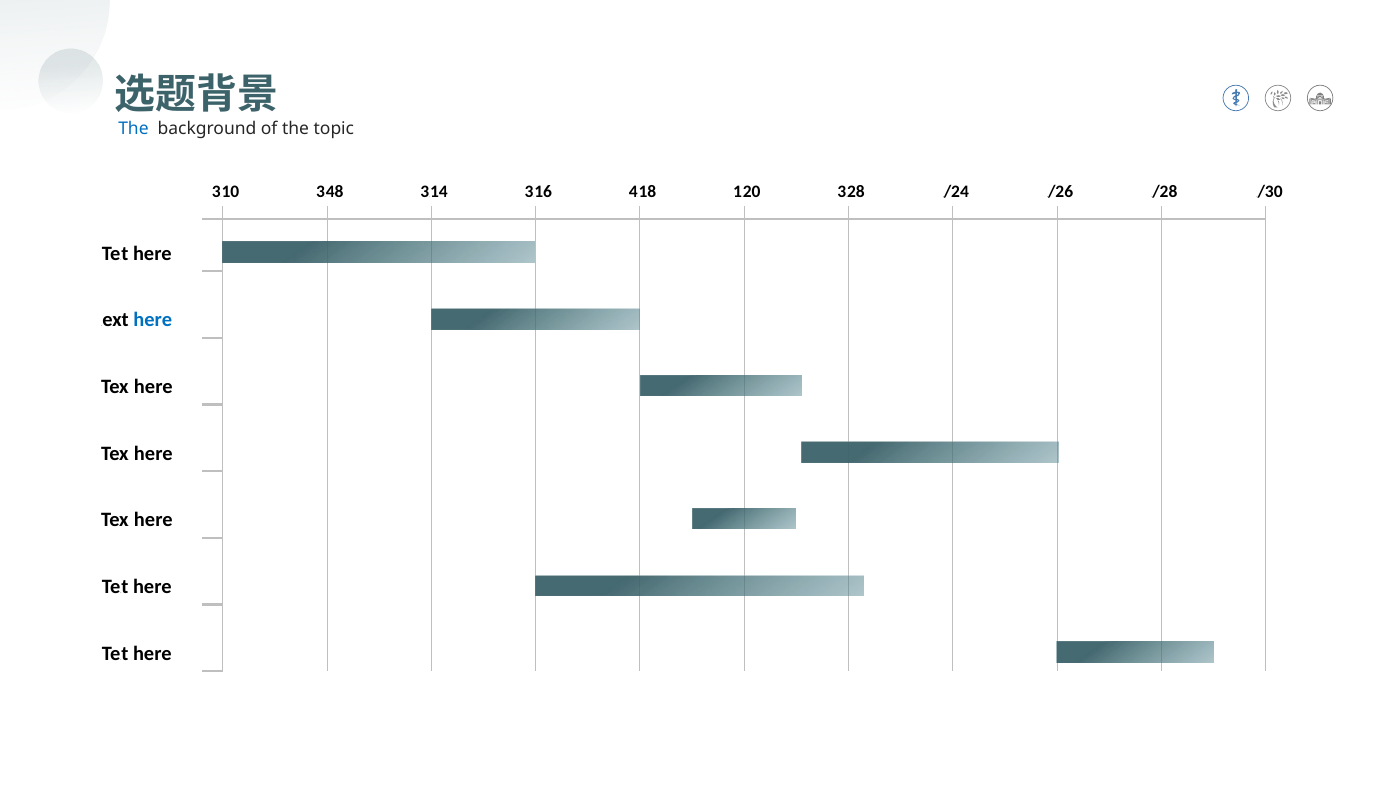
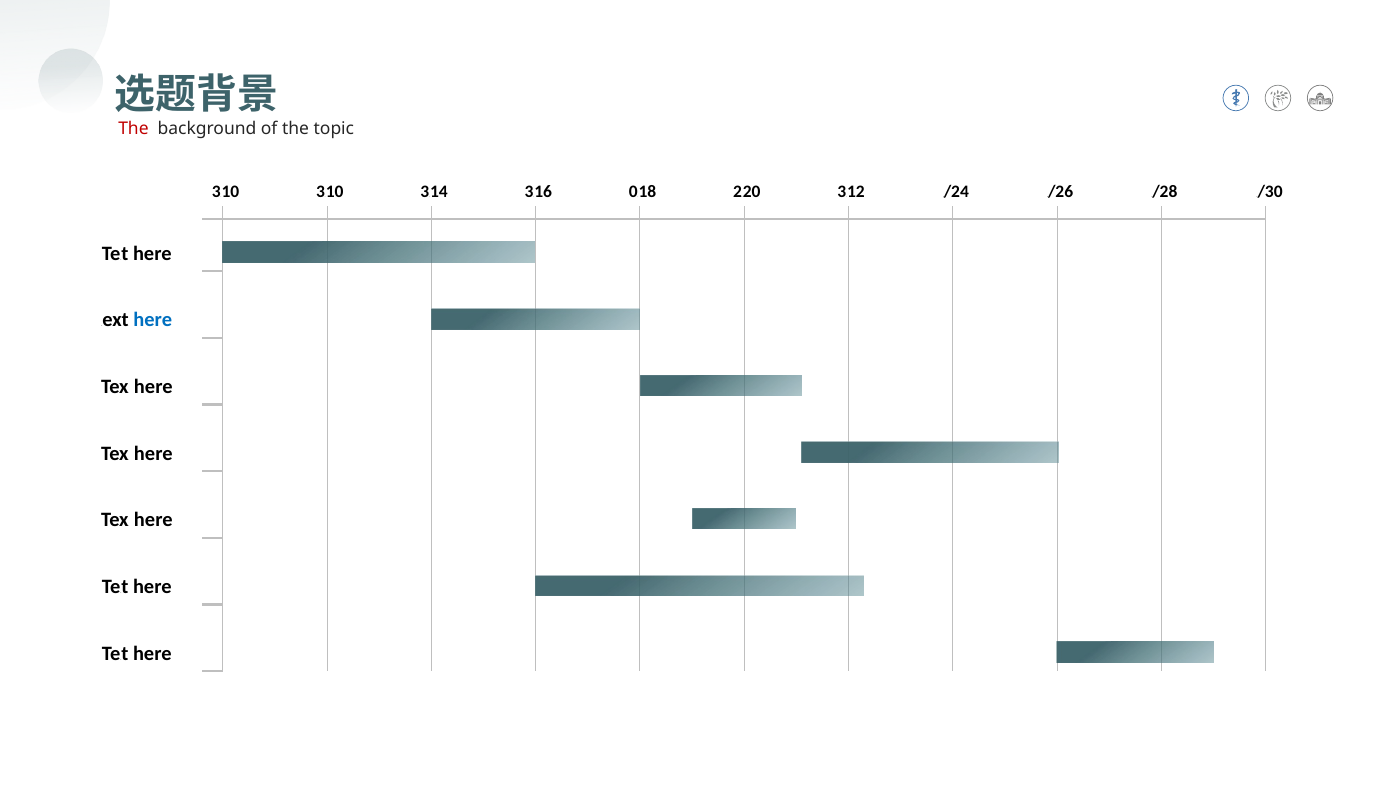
The at (133, 129) colour: blue -> red
48 at (335, 192): 48 -> 10
4: 4 -> 0
1: 1 -> 2
28: 28 -> 12
